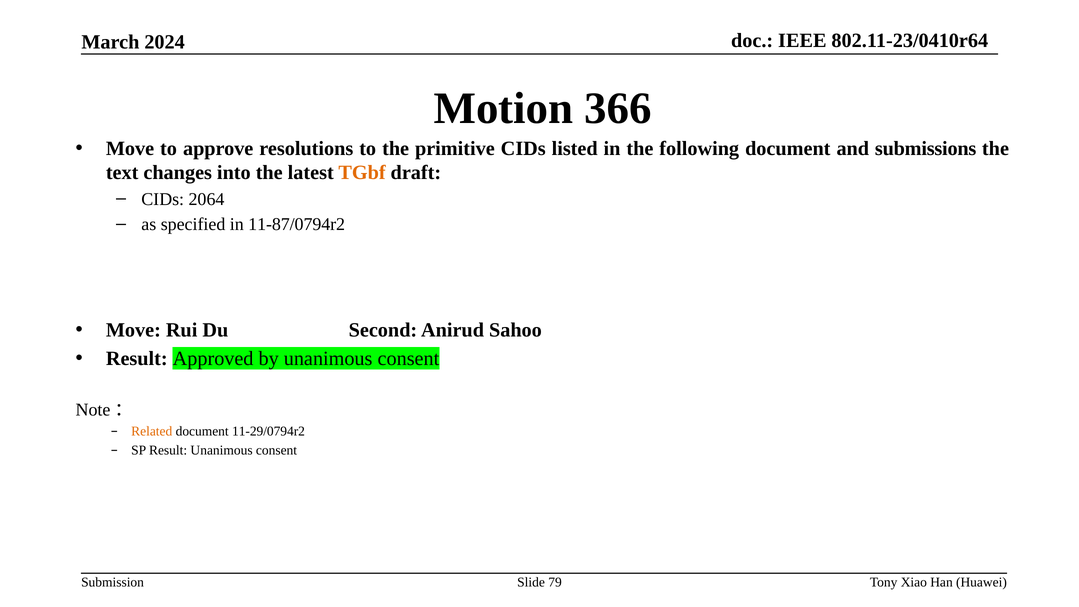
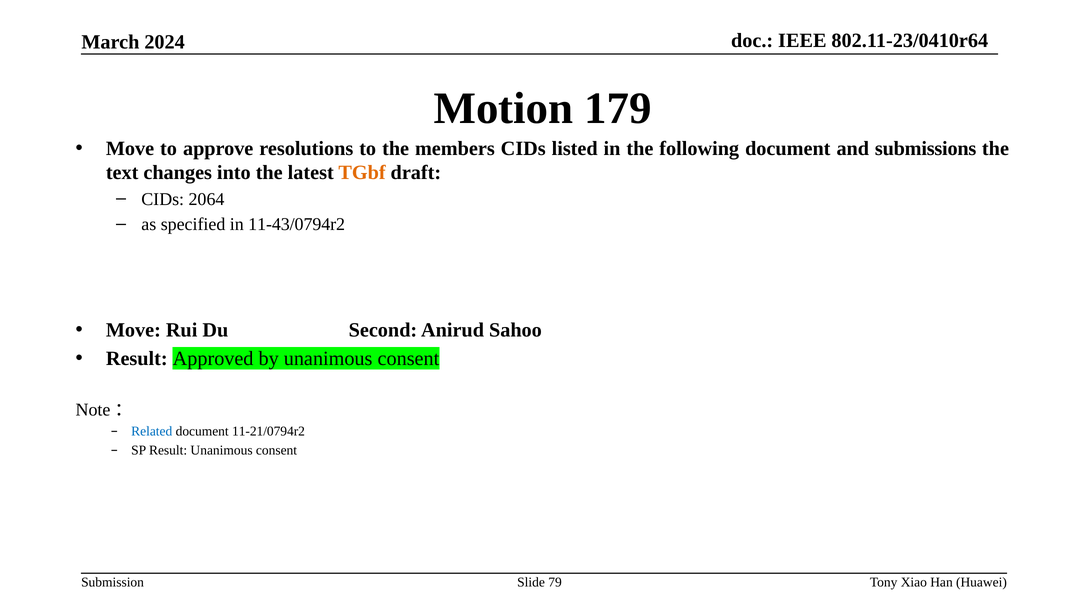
366: 366 -> 179
primitive: primitive -> members
11-87/0794r2: 11-87/0794r2 -> 11-43/0794r2
Related colour: orange -> blue
11-29/0794r2: 11-29/0794r2 -> 11-21/0794r2
